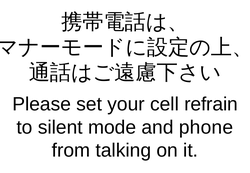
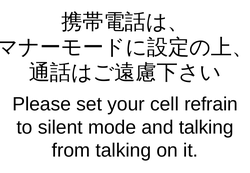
and phone: phone -> talking
